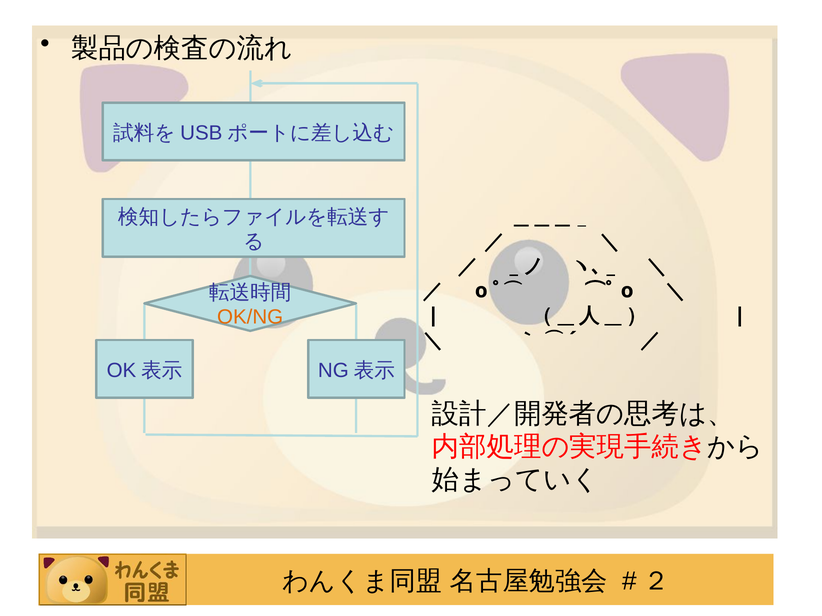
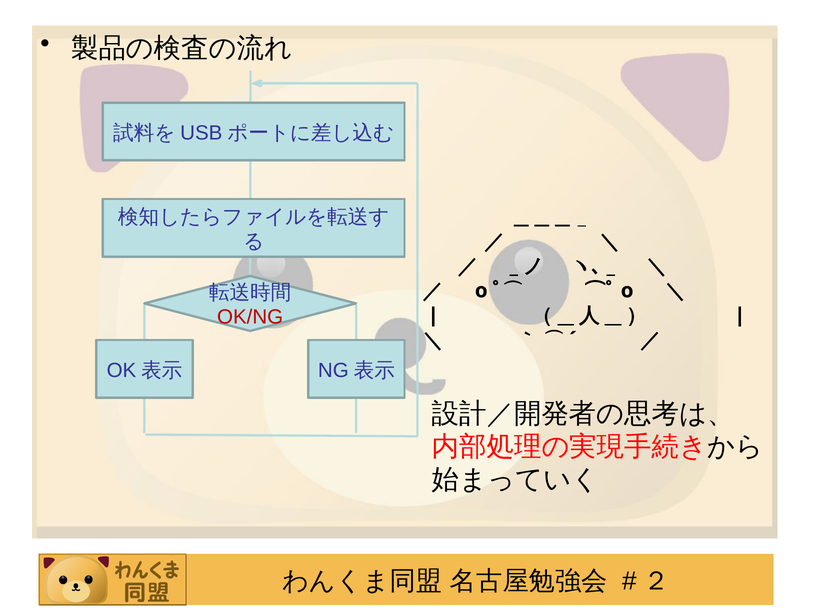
OK/NG colour: orange -> red
